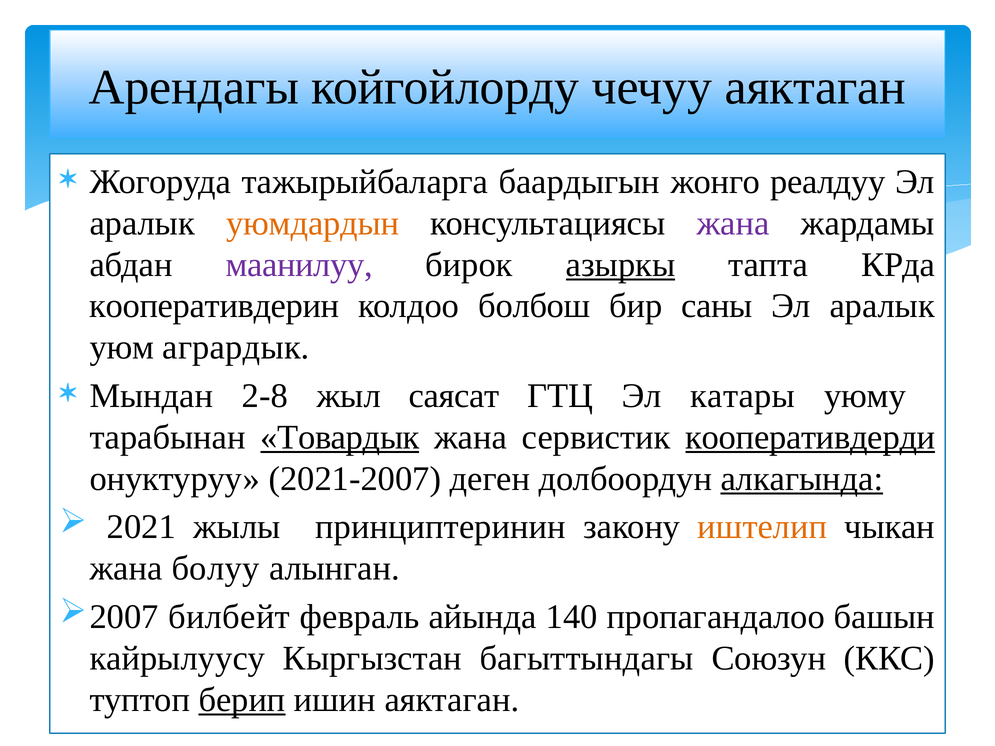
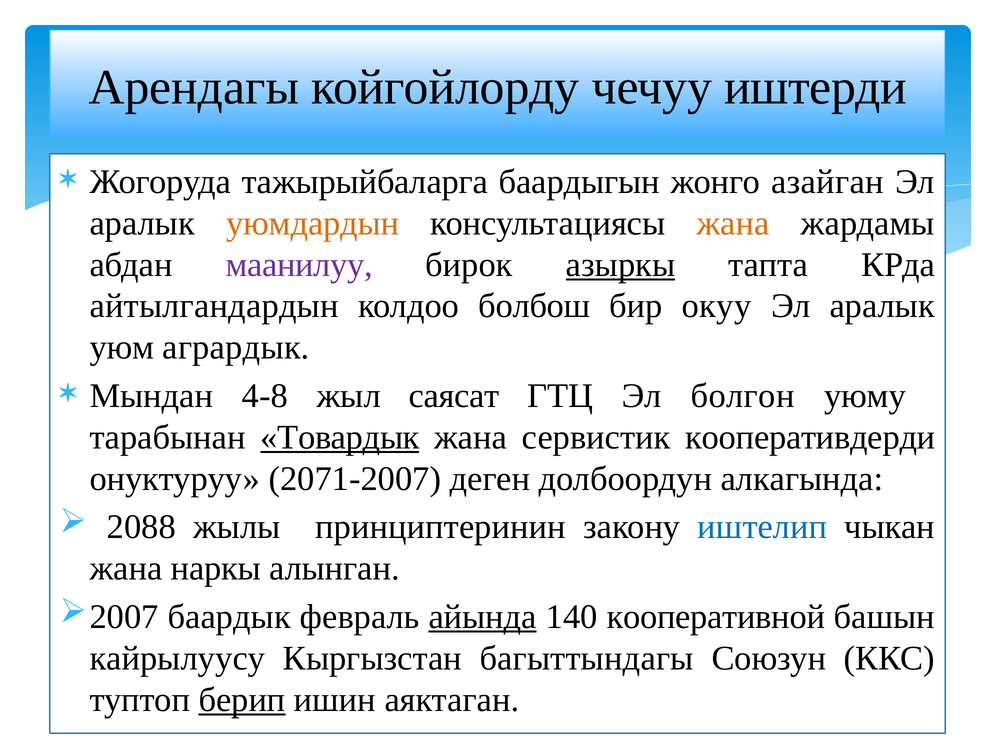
чечуу аяктаган: аяктаган -> иштерди
реалдуу: реалдуу -> азайган
жана at (733, 223) colour: purple -> orange
кооперативдерин: кооперативдерин -> айтылгандардын
саны: саны -> окуу
2-8: 2-8 -> 4-8
катары: катары -> болгон
кооперативдерди underline: present -> none
2021-2007: 2021-2007 -> 2071-2007
алкагында underline: present -> none
2021: 2021 -> 2088
иштелип colour: orange -> blue
болуу: болуу -> наркы
билбейт: билбейт -> баардык
айында underline: none -> present
пропагандалоо: пропагандалоо -> кооперативной
